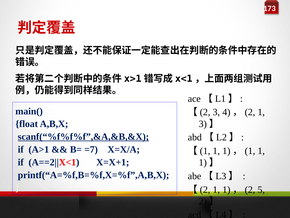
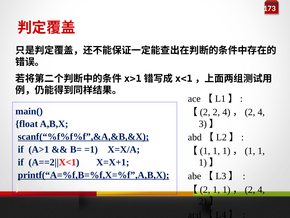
3: 3 -> 2
4)，(2 1: 1 -> 4
=7: =7 -> =1
printf(“A=%f,B=%f,X=%f”,A,B,X underline: none -> present
1)，(2 5: 5 -> 4
